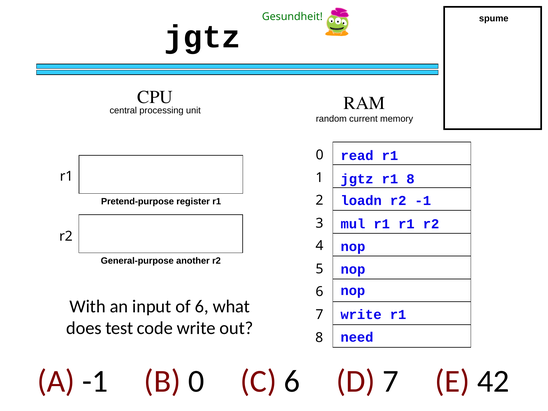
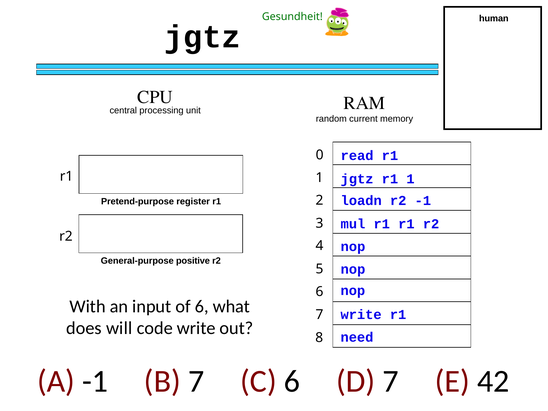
spume: spume -> human
r1 8: 8 -> 1
another: another -> positive
test: test -> will
B 0: 0 -> 7
